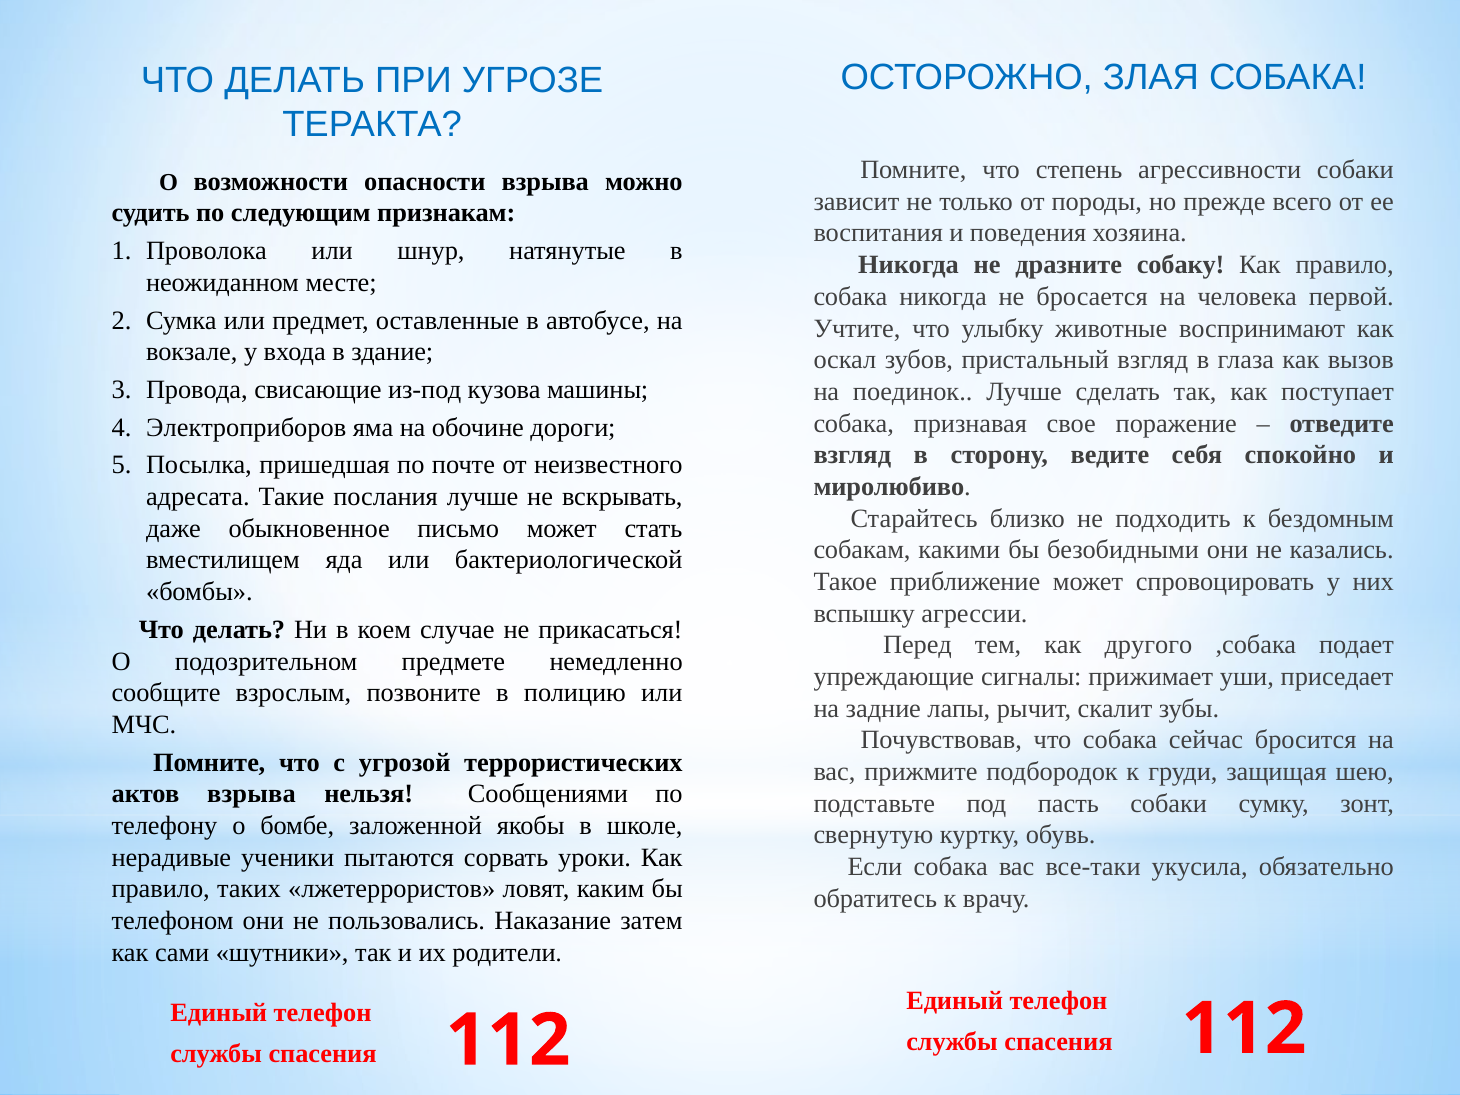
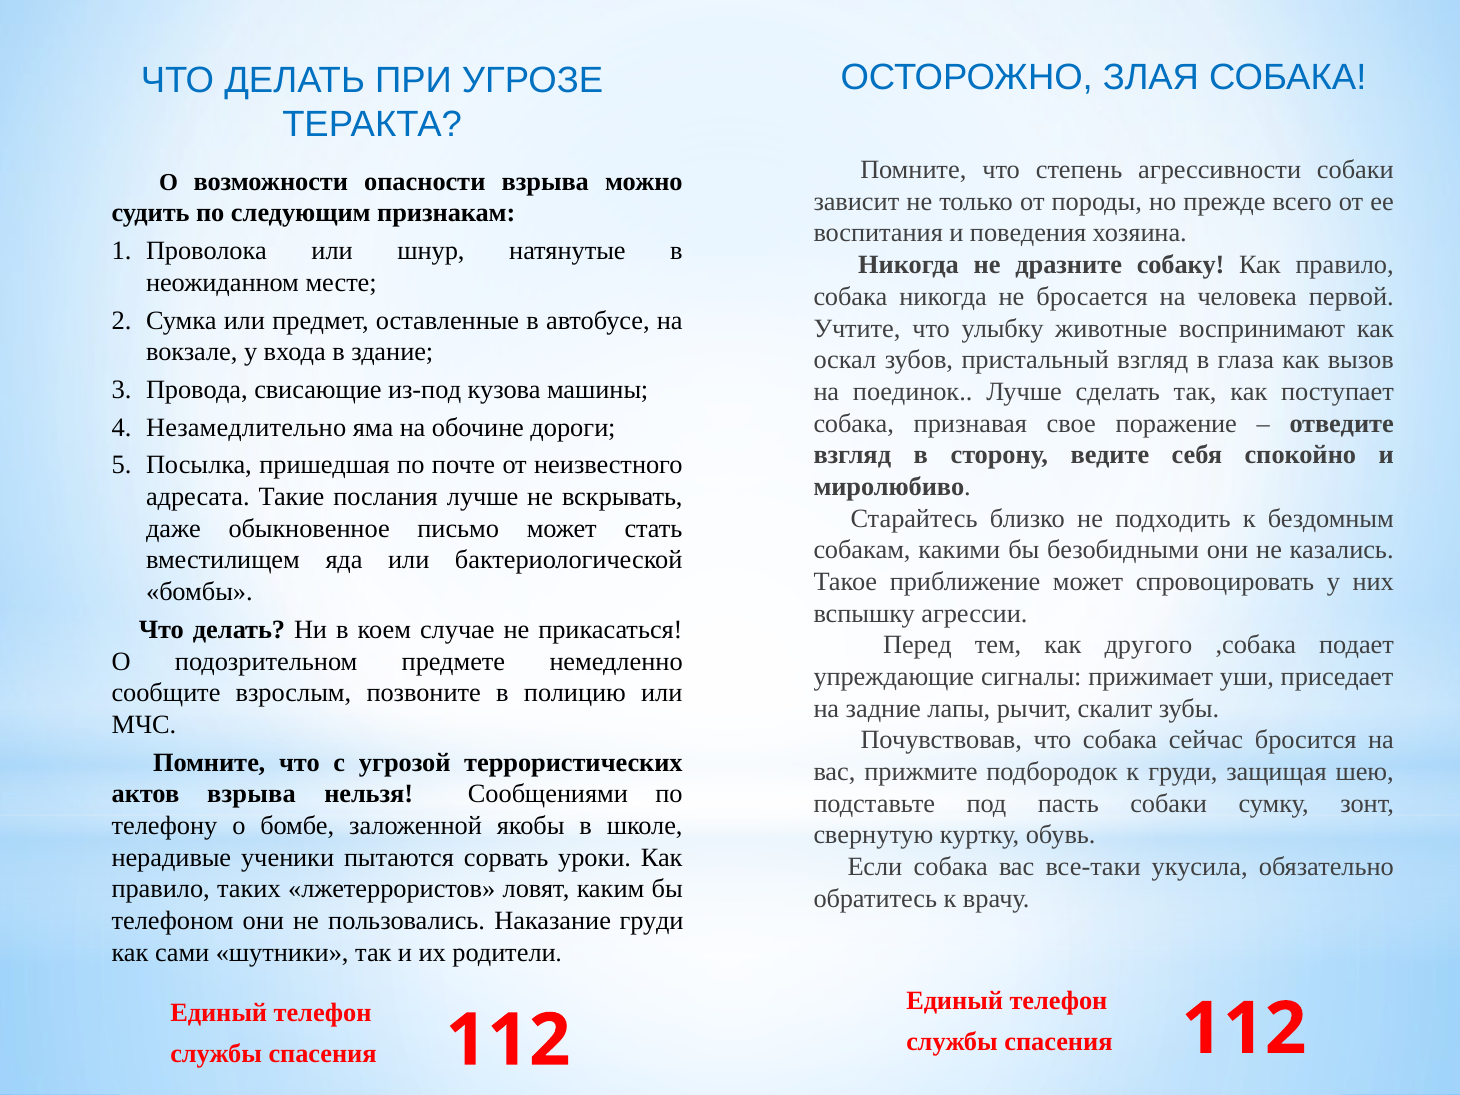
Электроприборов: Электроприборов -> Незамедлительно
Наказание затем: затем -> груди
